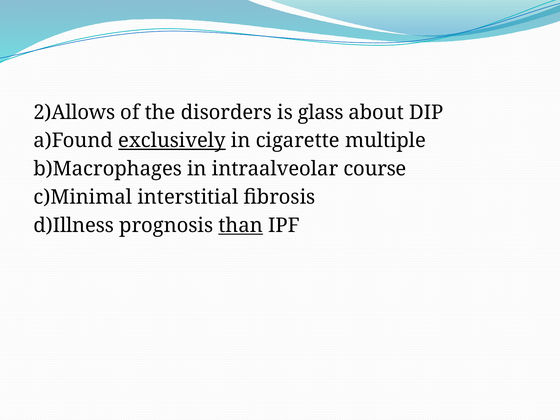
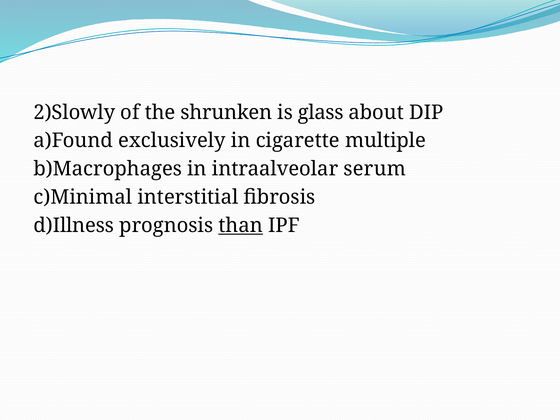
2)Allows: 2)Allows -> 2)Slowly
disorders: disorders -> shrunken
exclusively underline: present -> none
course: course -> serum
